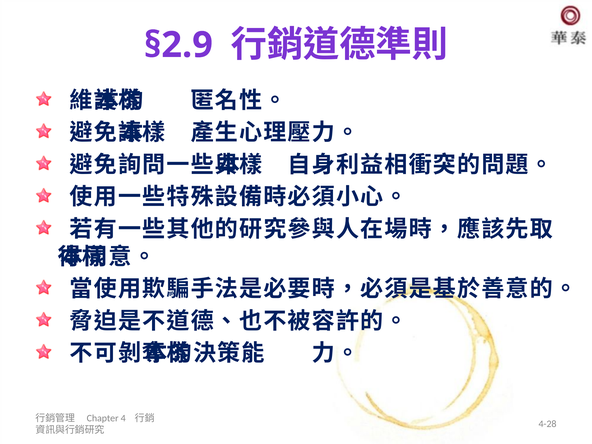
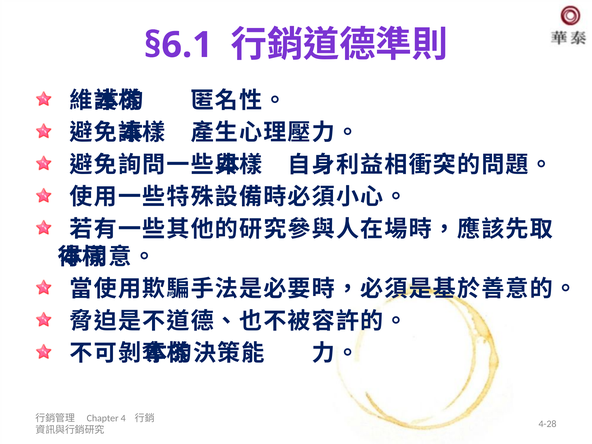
§2.9: §2.9 -> §6.1
